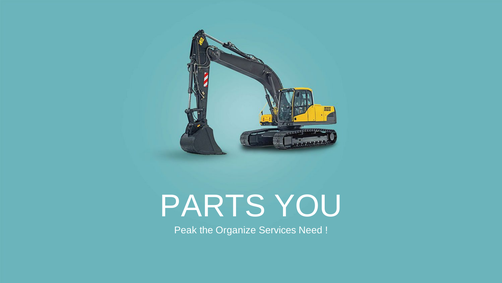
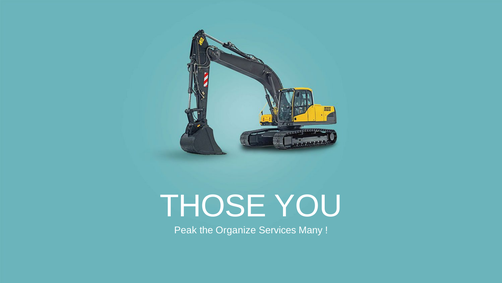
PARTS: PARTS -> THOSE
Need: Need -> Many
